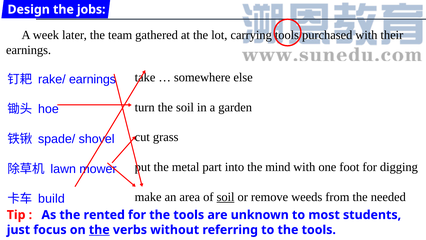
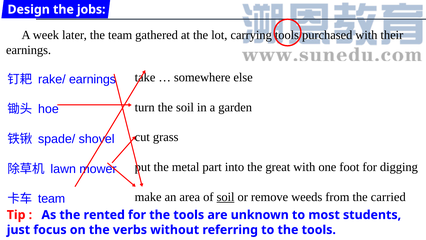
mind: mind -> great
needed: needed -> carried
build at (51, 199): build -> team
the at (99, 230) underline: present -> none
